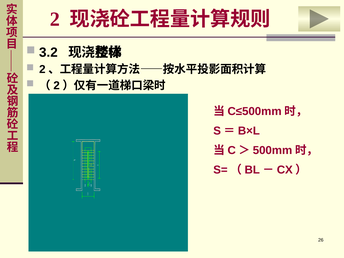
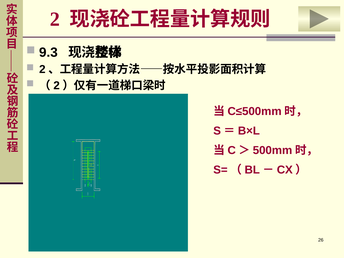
3.2: 3.2 -> 9.3
